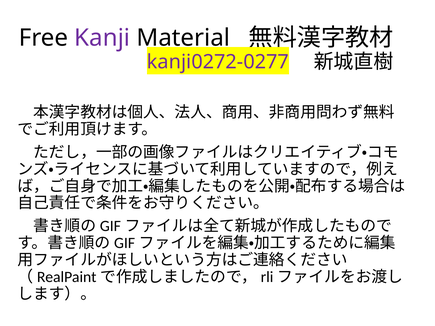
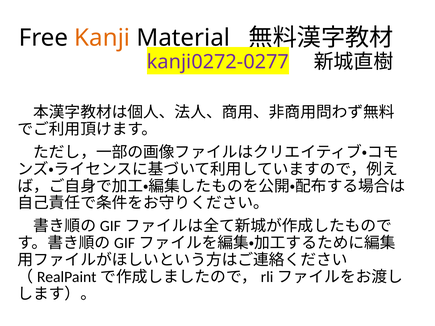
Kanji colour: purple -> orange
